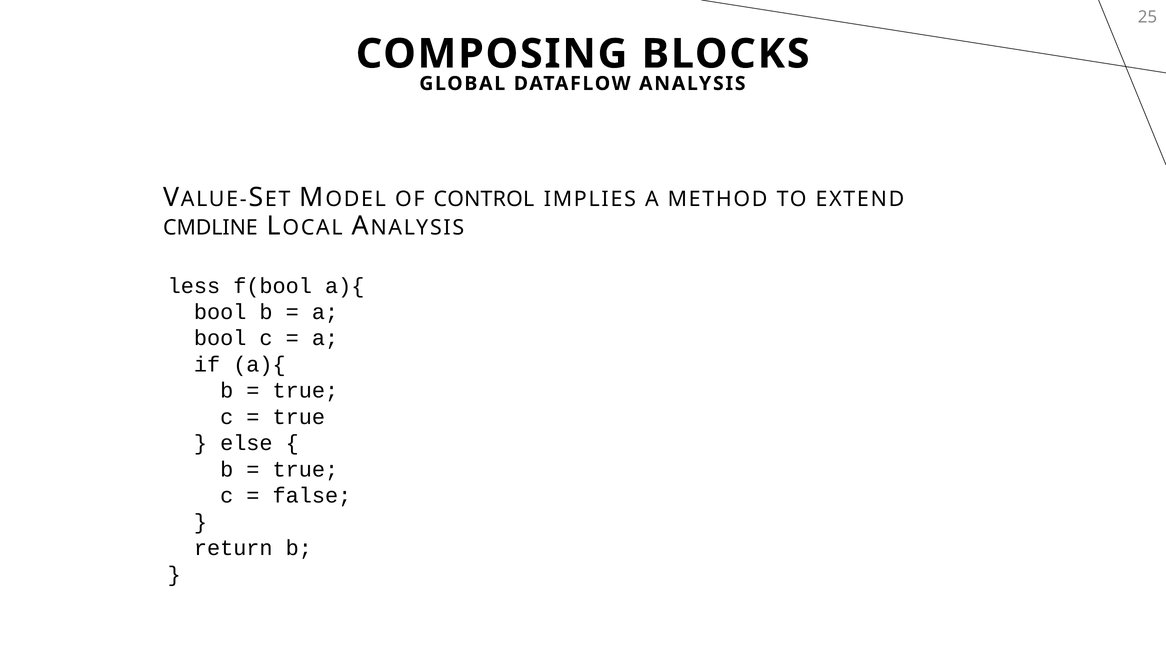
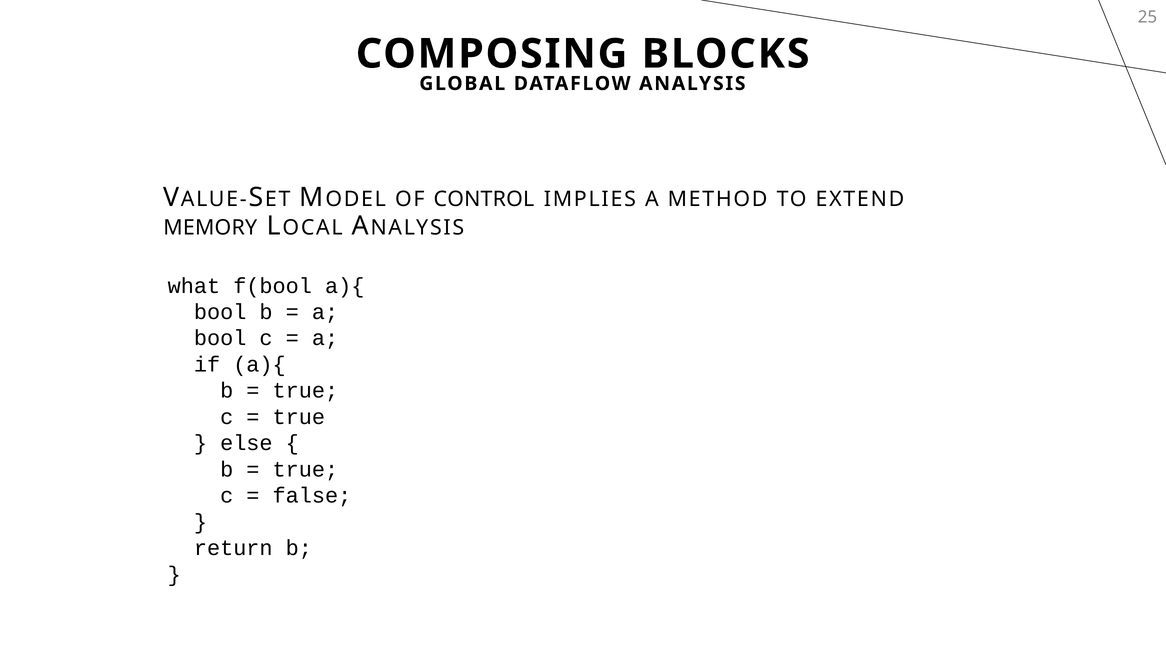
CMDLINE: CMDLINE -> MEMORY
less: less -> what
